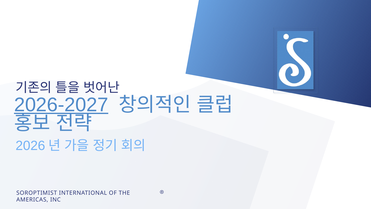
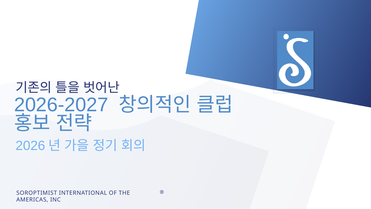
2026-2027 underline: present -> none
